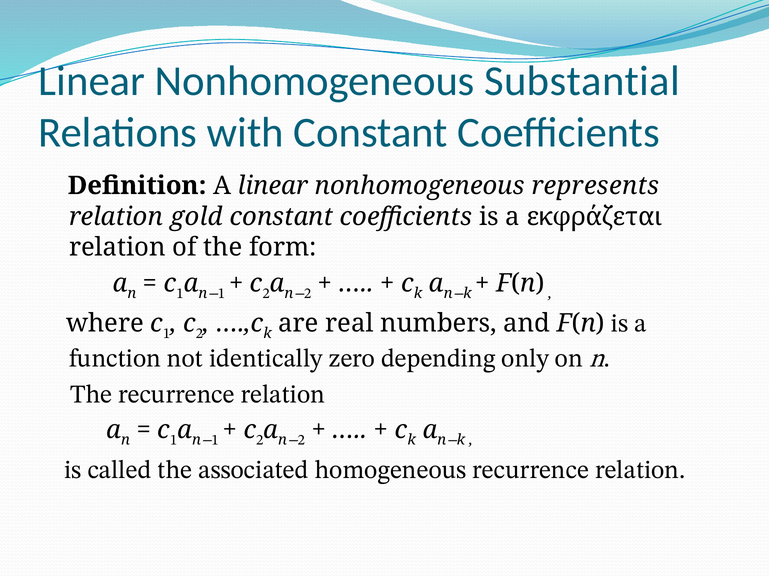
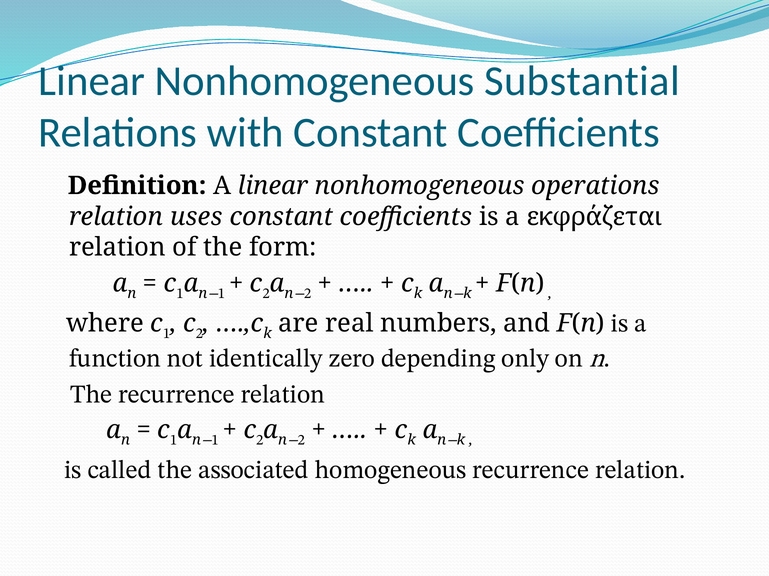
represents: represents -> operations
gold: gold -> uses
